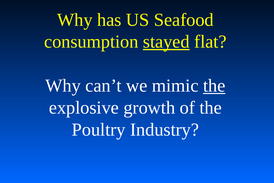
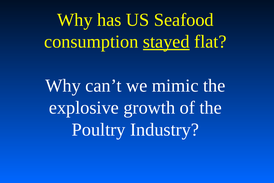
the at (214, 85) underline: present -> none
